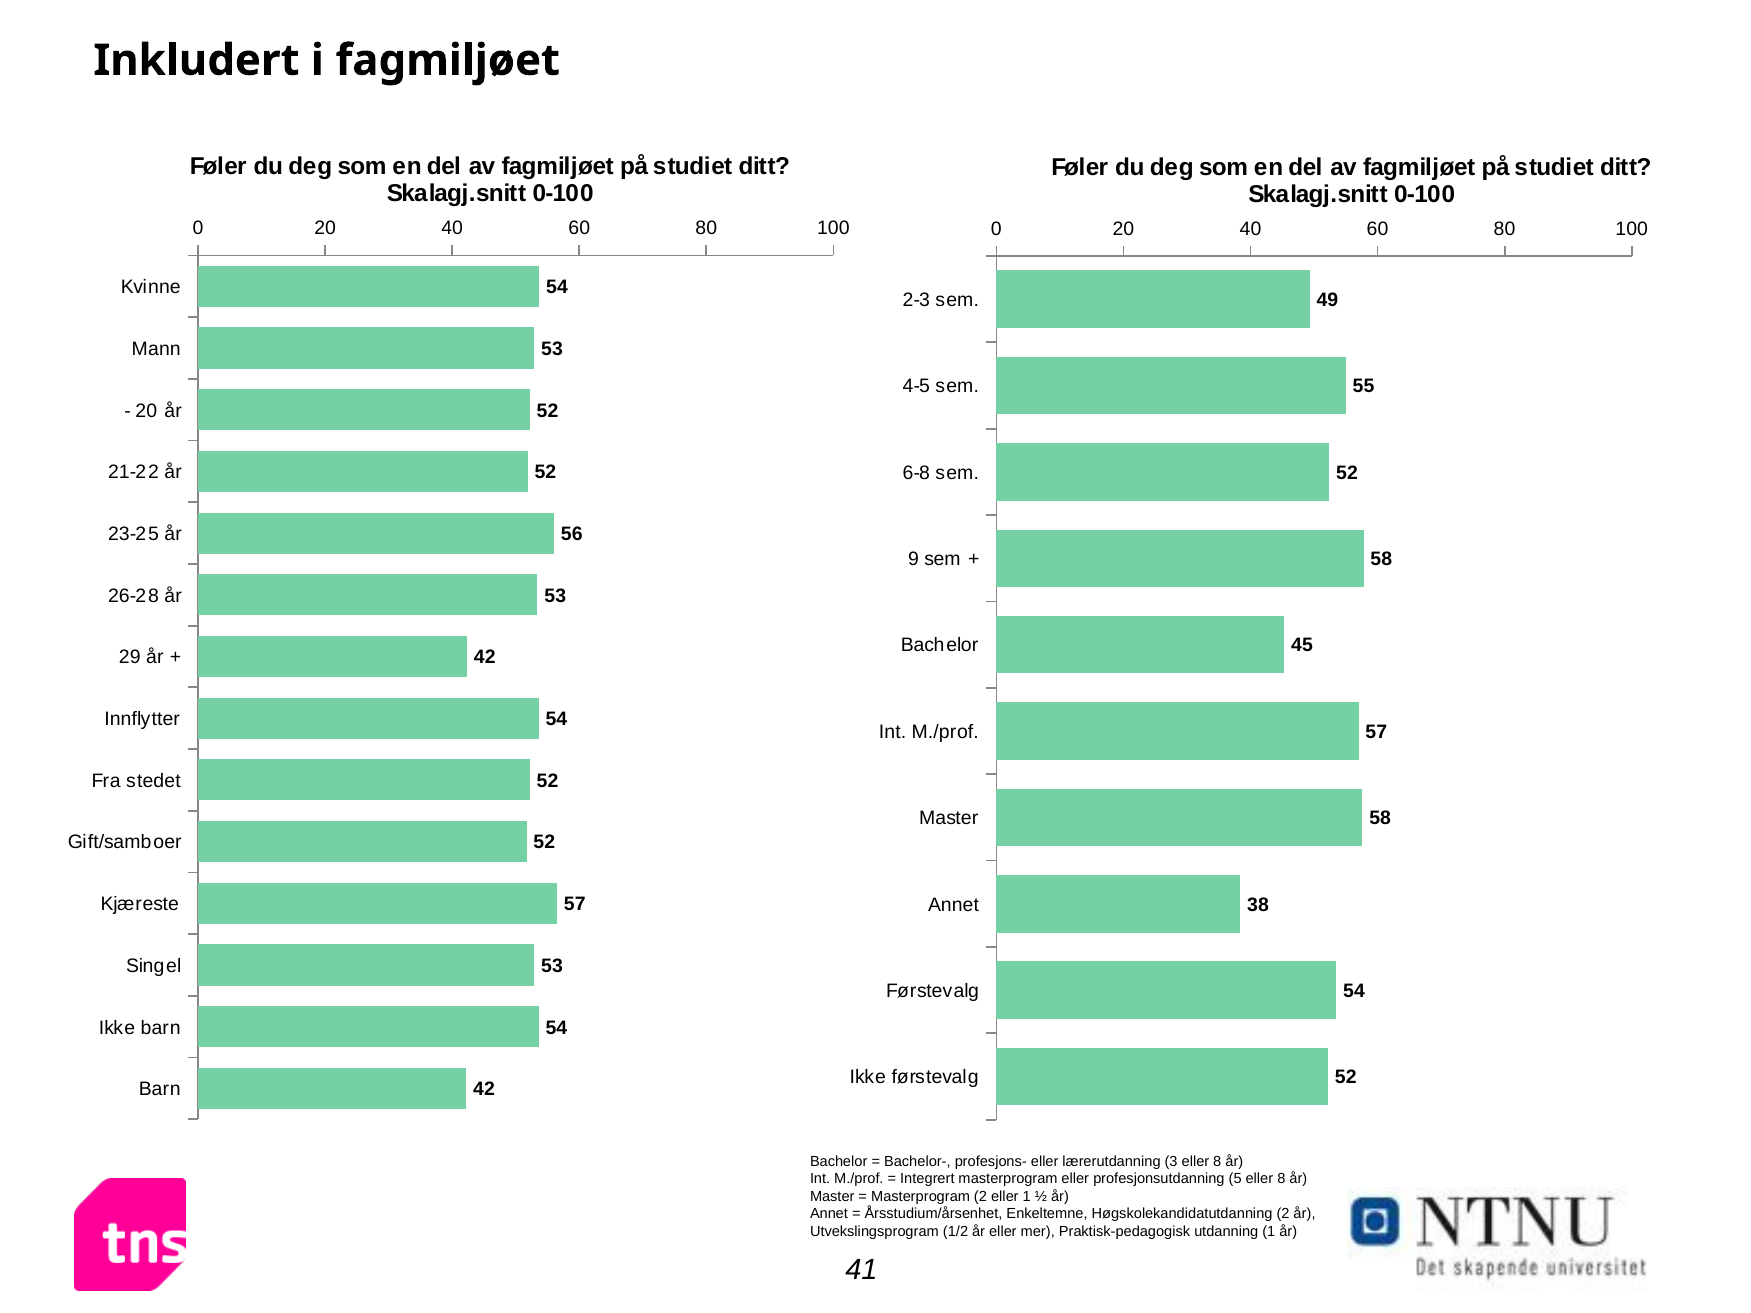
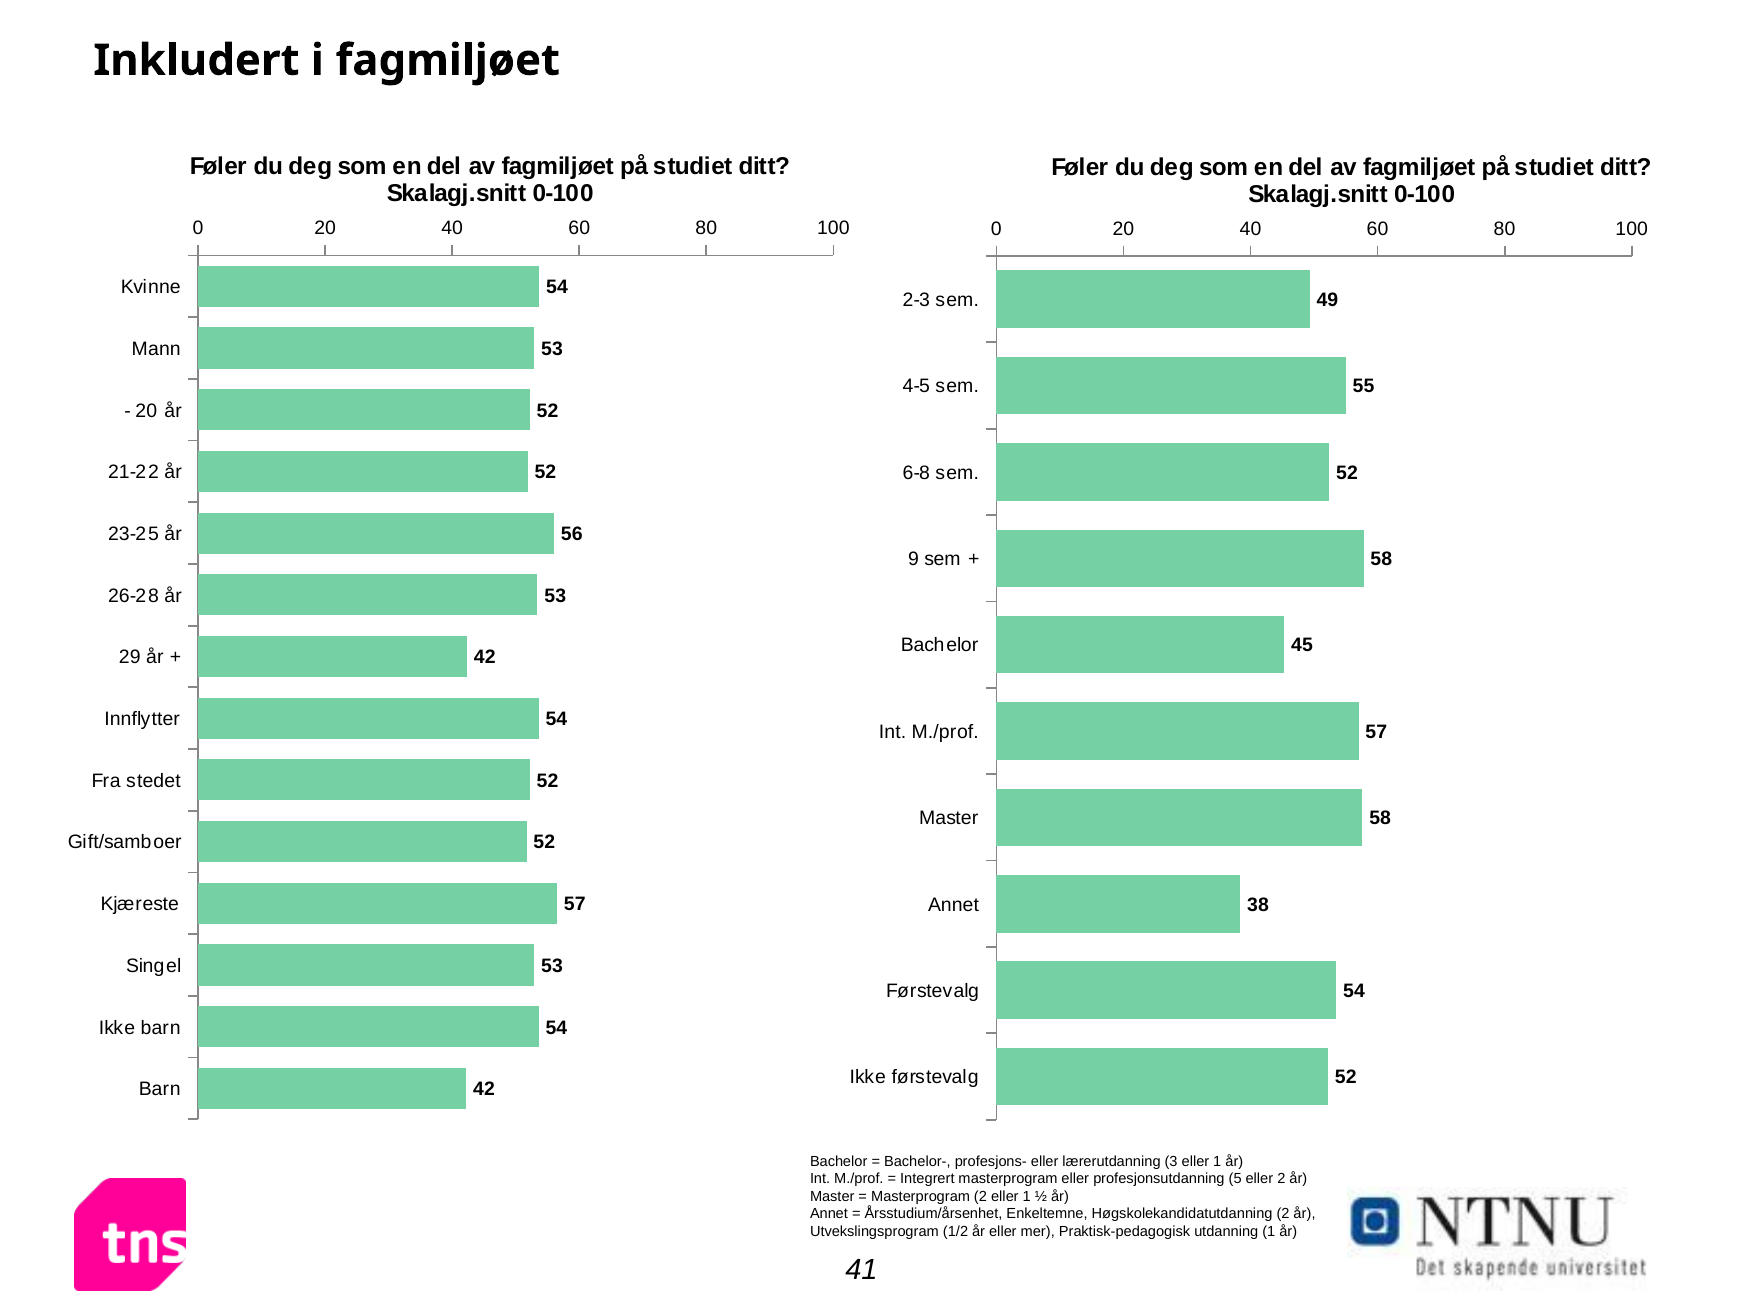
3 eller 8: 8 -> 1
5 eller 8: 8 -> 2
